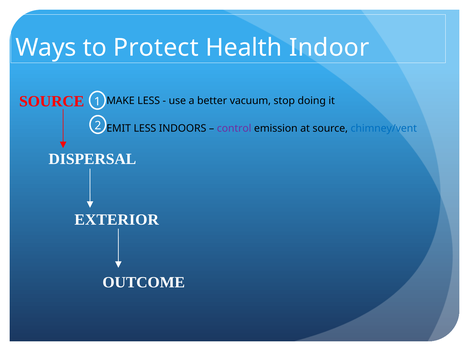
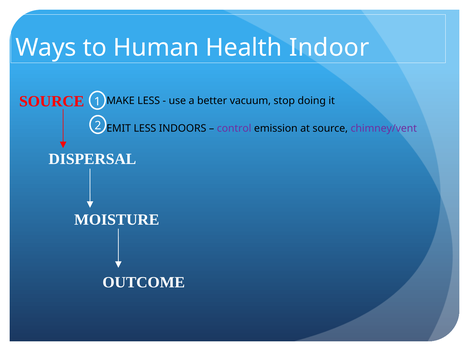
Protect: Protect -> Human
chimney/vent colour: blue -> purple
EXTERIOR: EXTERIOR -> MOISTURE
